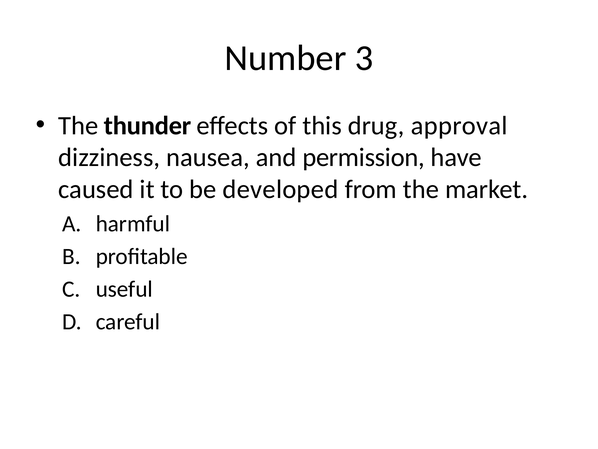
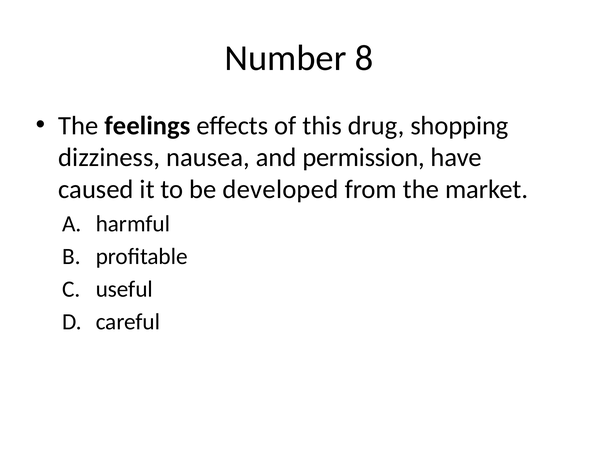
3: 3 -> 8
thunder: thunder -> feelings
approval: approval -> shopping
